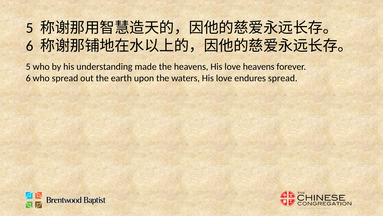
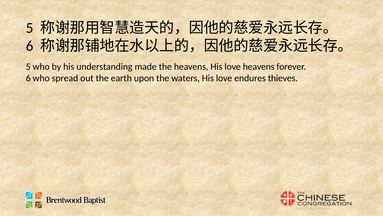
endures spread: spread -> thieves
